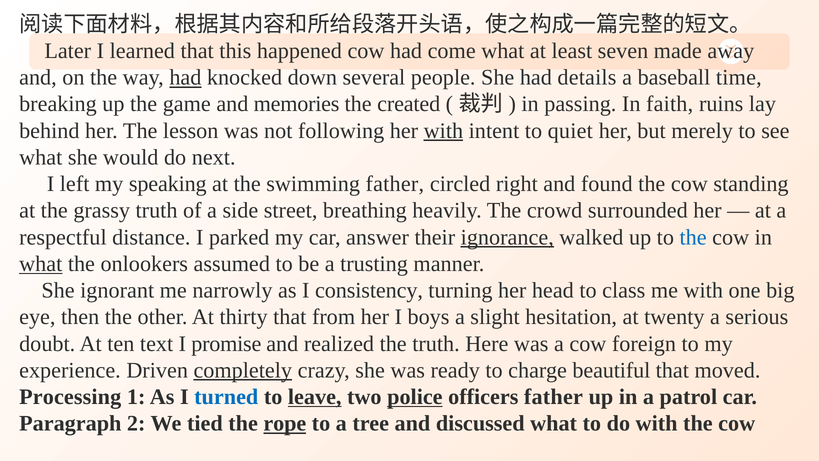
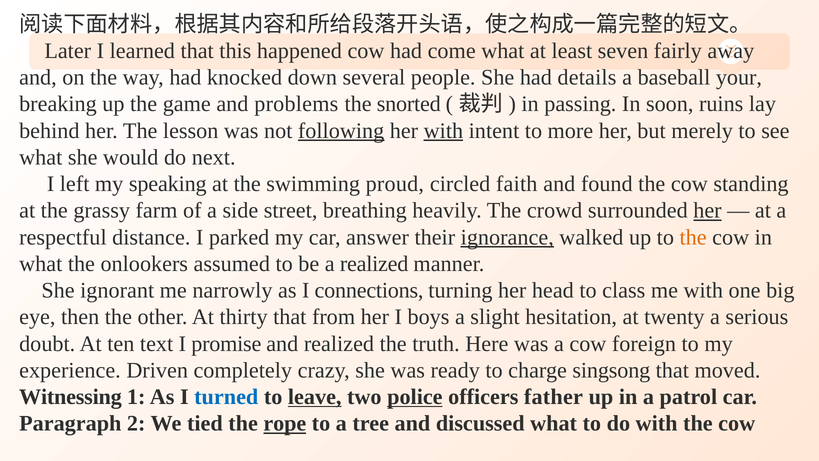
made: made -> fairly
had at (185, 77) underline: present -> none
time: time -> your
memories: memories -> problems
created: created -> snorted
faith: faith -> soon
following underline: none -> present
quiet: quiet -> more
swimming father: father -> proud
right: right -> faith
grassy truth: truth -> farm
her at (707, 210) underline: none -> present
the at (693, 237) colour: blue -> orange
what at (41, 264) underline: present -> none
a trusting: trusting -> realized
consistency: consistency -> connections
completely underline: present -> none
beautiful: beautiful -> singsong
Processing: Processing -> Witnessing
